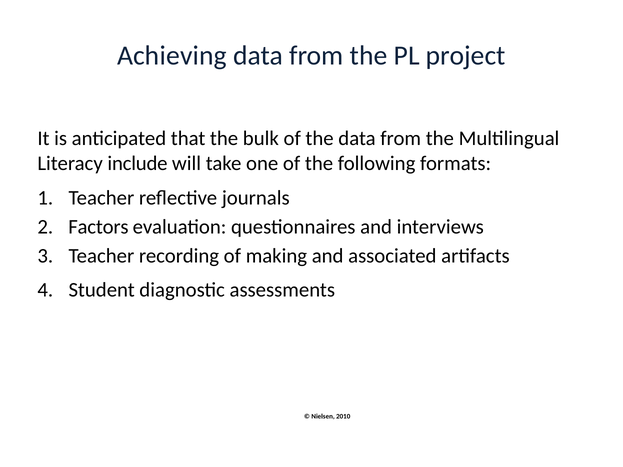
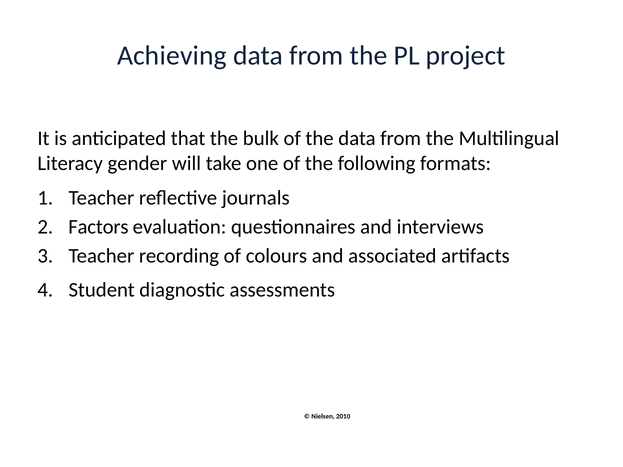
include: include -> gender
making: making -> colours
